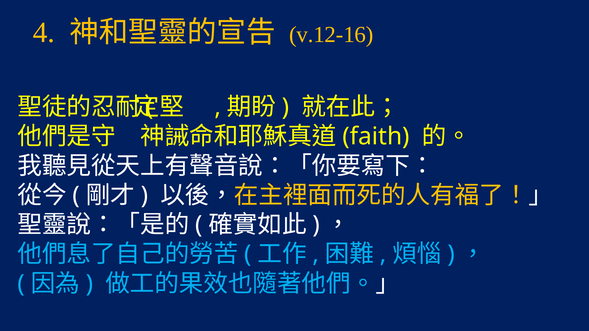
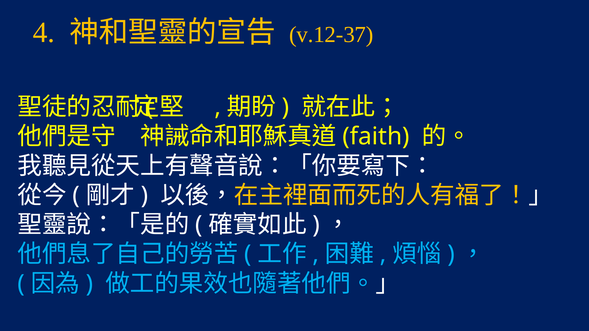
v.12-16: v.12-16 -> v.12-37
